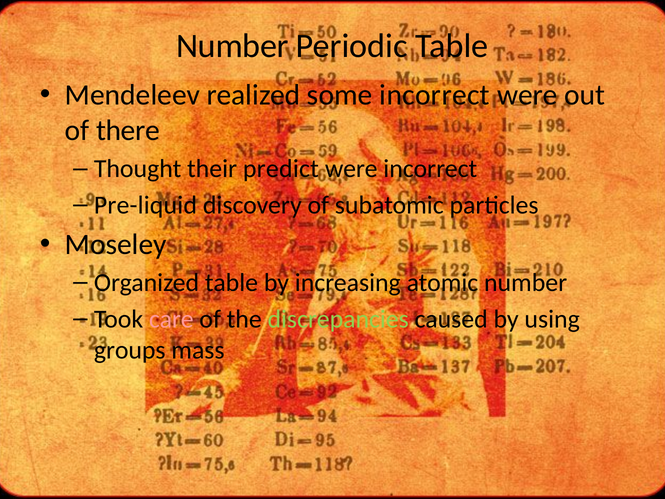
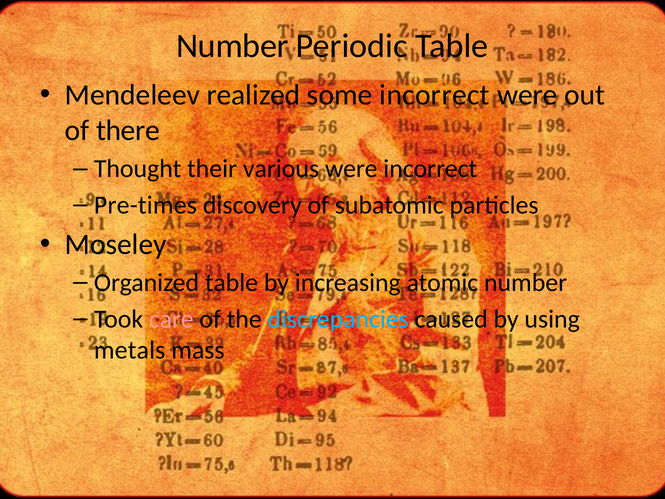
predict: predict -> various
Pre-liquid: Pre-liquid -> Pre-times
discrepancies colour: light green -> light blue
groups: groups -> metals
